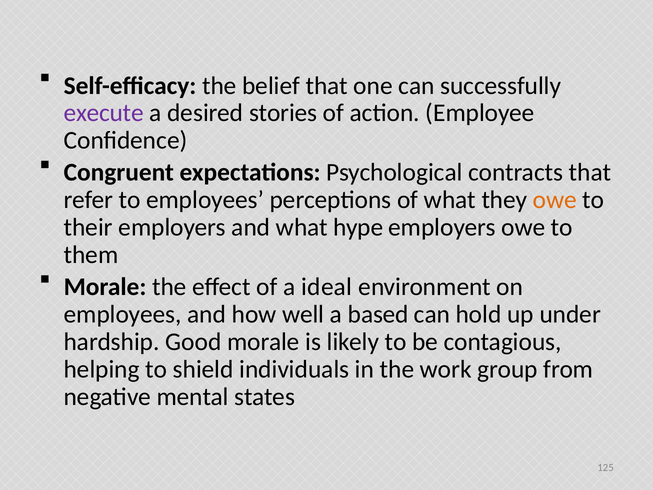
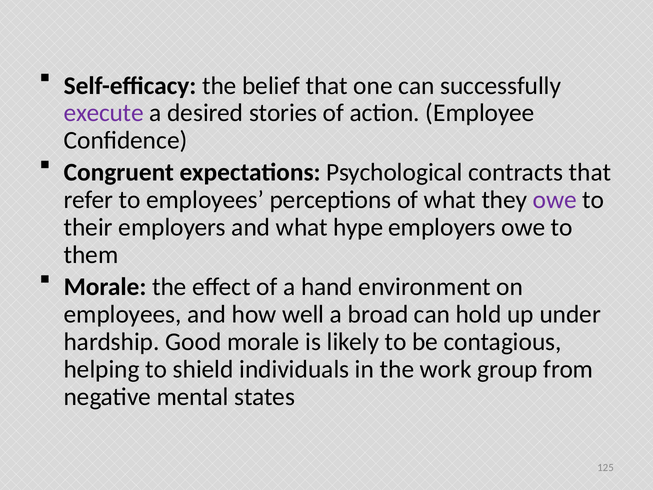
owe at (555, 200) colour: orange -> purple
ideal: ideal -> hand
based: based -> broad
